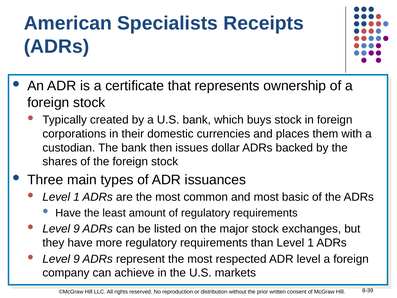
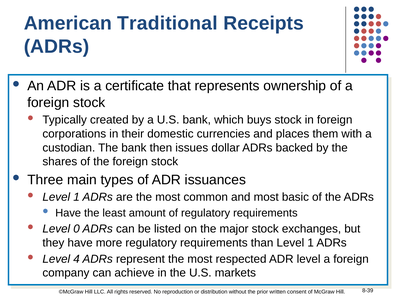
Specialists: Specialists -> Traditional
9 at (77, 229): 9 -> 0
9 at (77, 259): 9 -> 4
